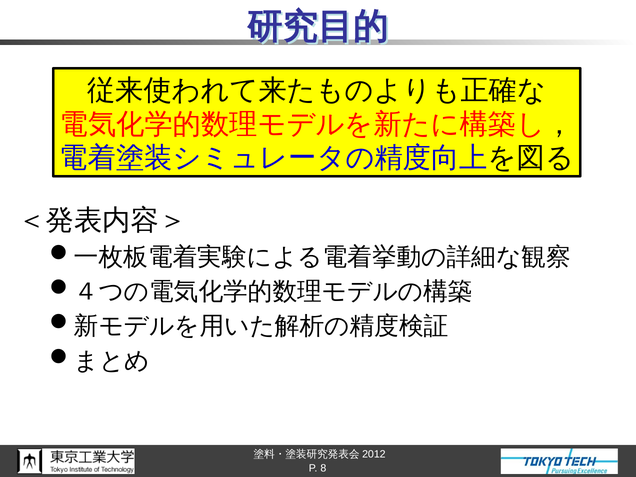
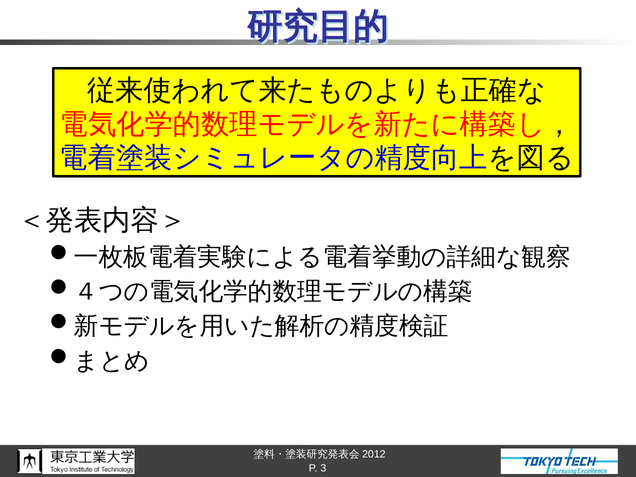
8: 8 -> 3
